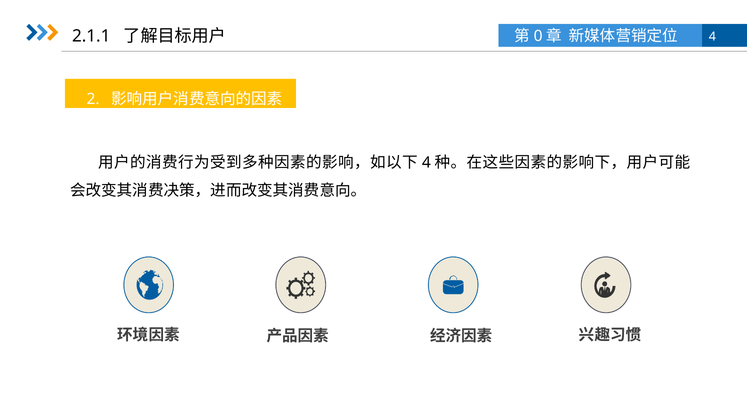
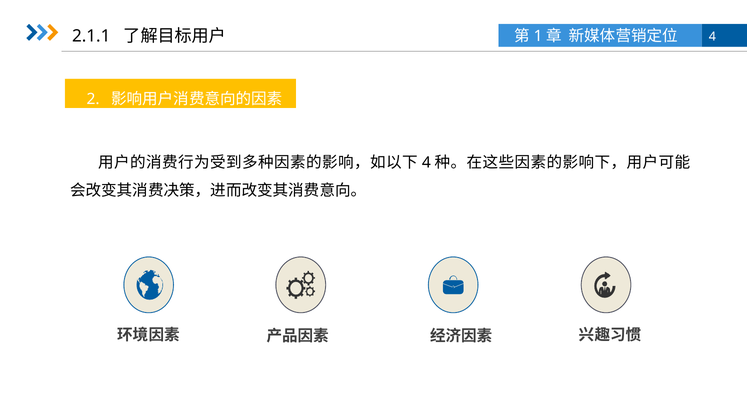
0: 0 -> 1
